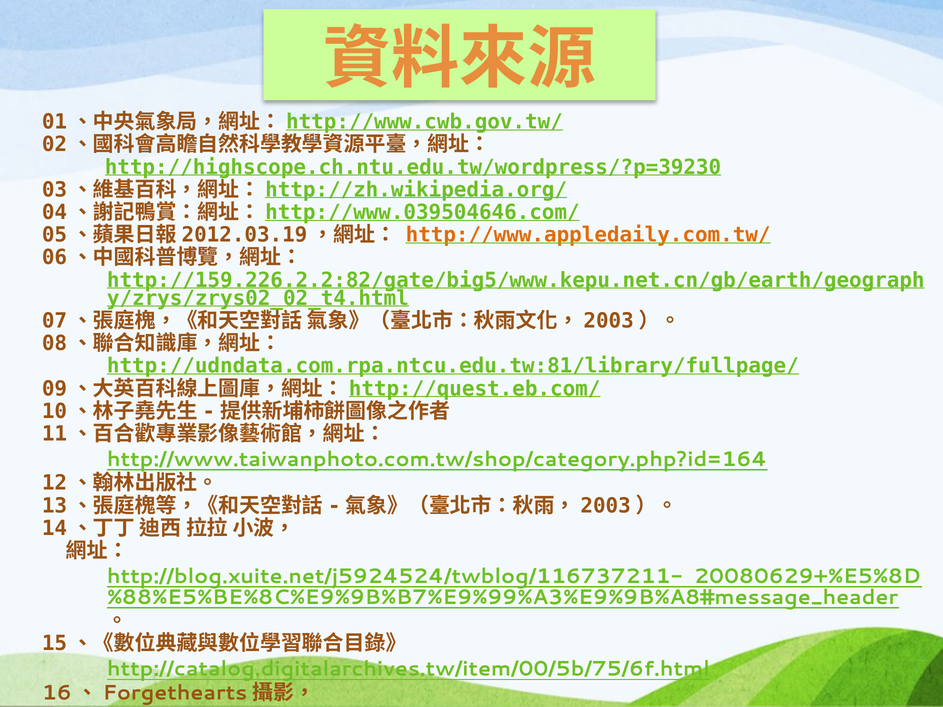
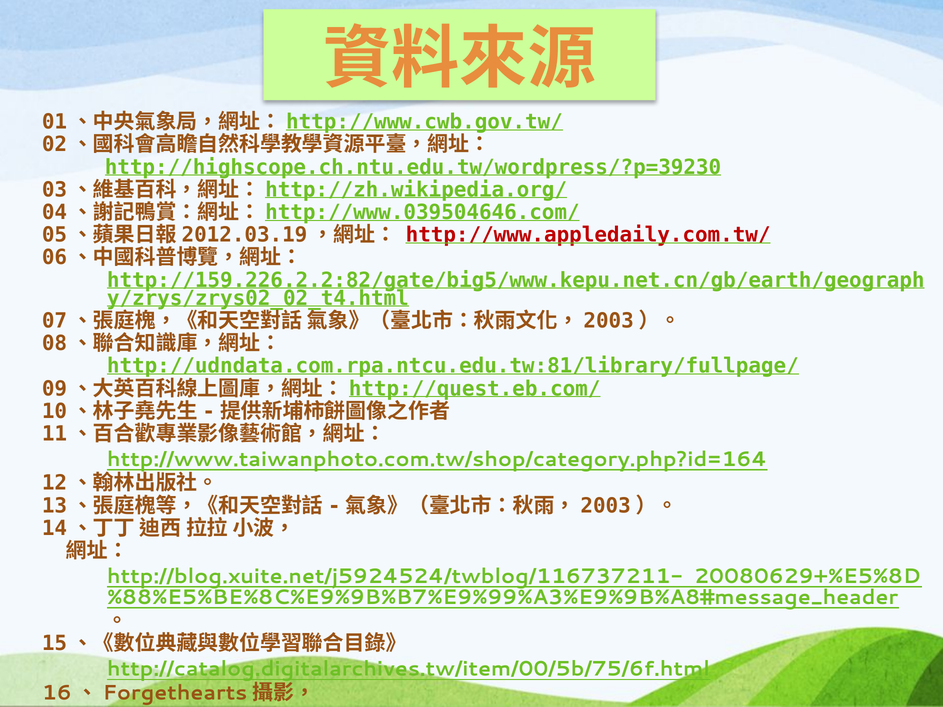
http://www.appledaily.com.tw/ colour: orange -> red
